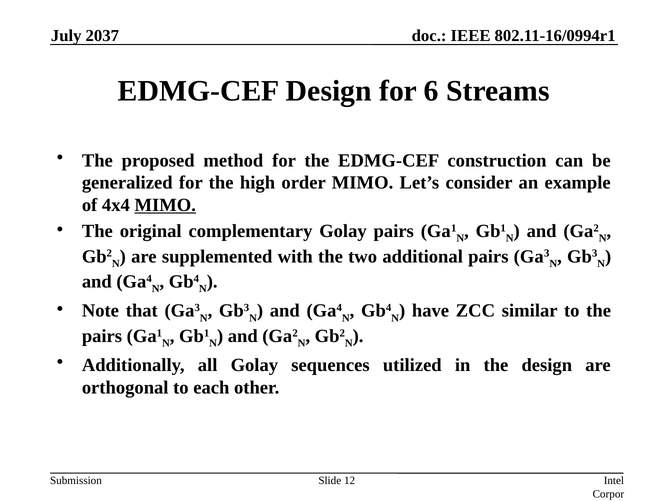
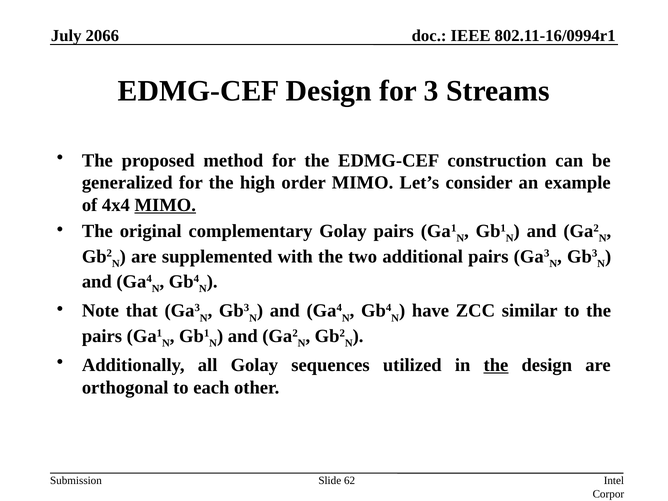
2037: 2037 -> 2066
6: 6 -> 3
the at (496, 365) underline: none -> present
12: 12 -> 62
